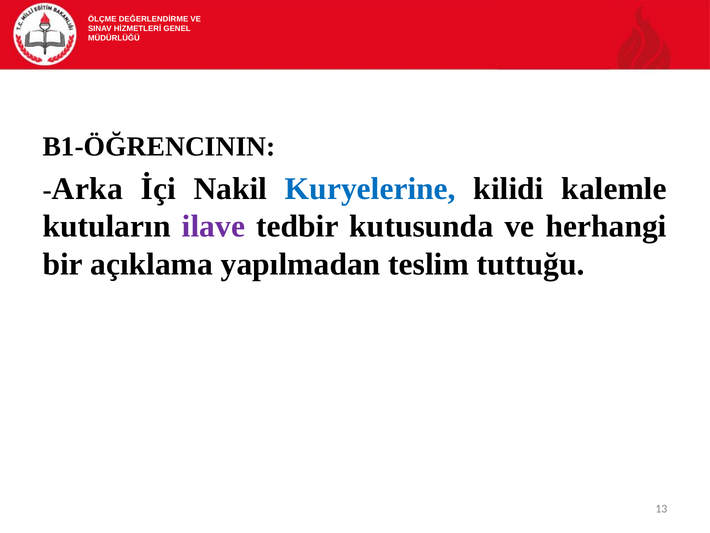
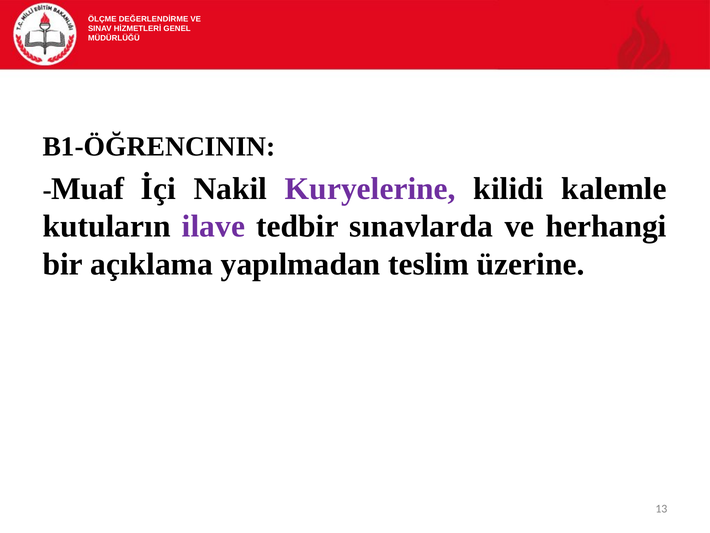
Arka: Arka -> Muaf
Kuryelerine colour: blue -> purple
kutusunda: kutusunda -> sınavlarda
tuttuğu: tuttuğu -> üzerine
